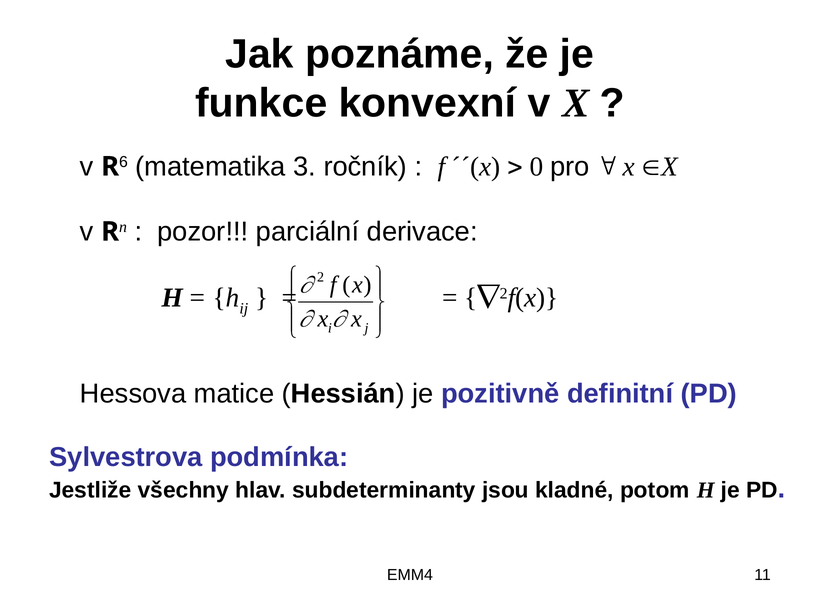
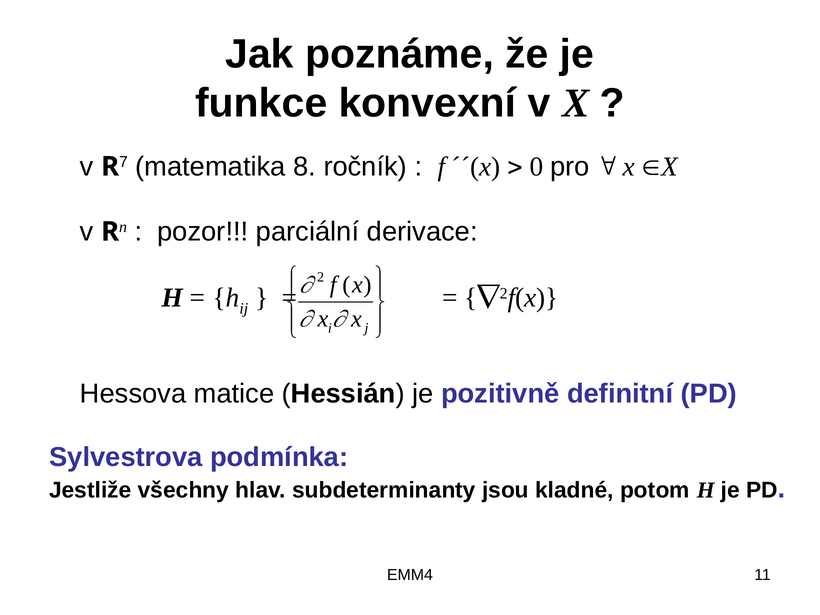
6: 6 -> 7
3: 3 -> 8
